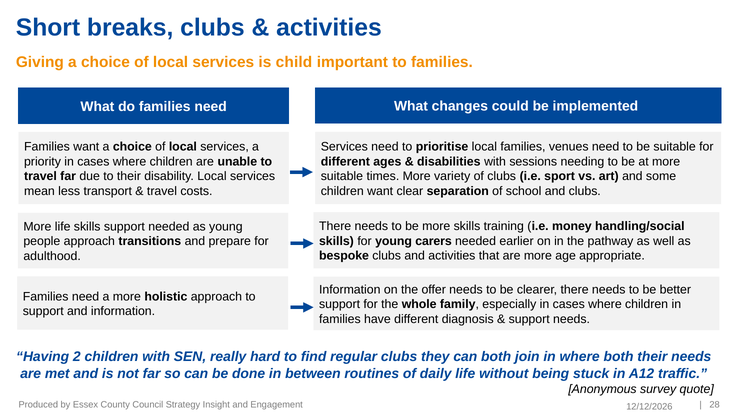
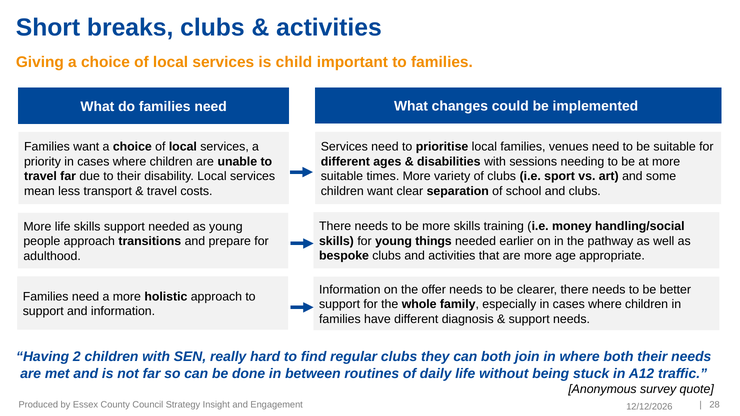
carers: carers -> things
